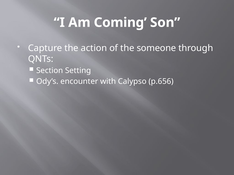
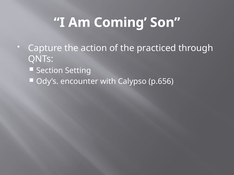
someone: someone -> practiced
